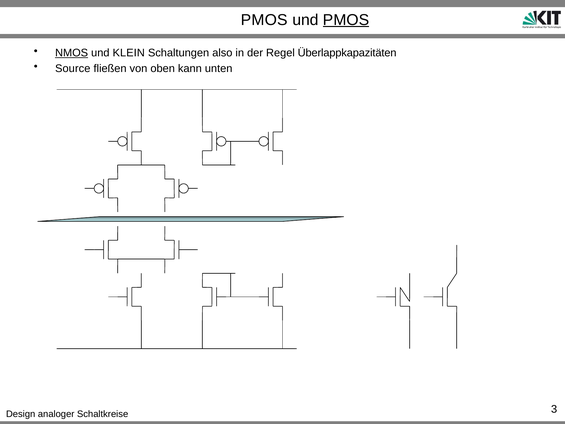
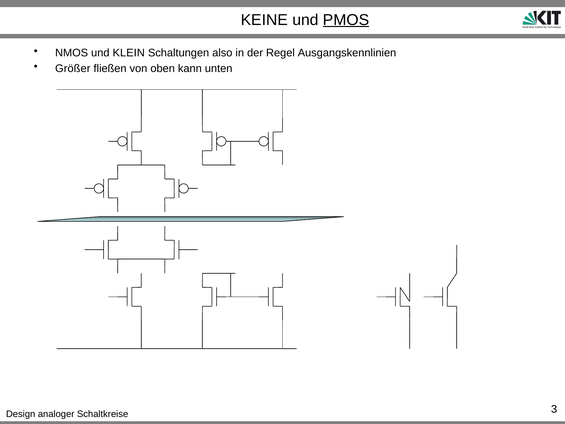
PMOS at (264, 20): PMOS -> KEINE
NMOS underline: present -> none
Überlappkapazitäten: Überlappkapazitäten -> Ausgangskennlinien
Source: Source -> Größer
